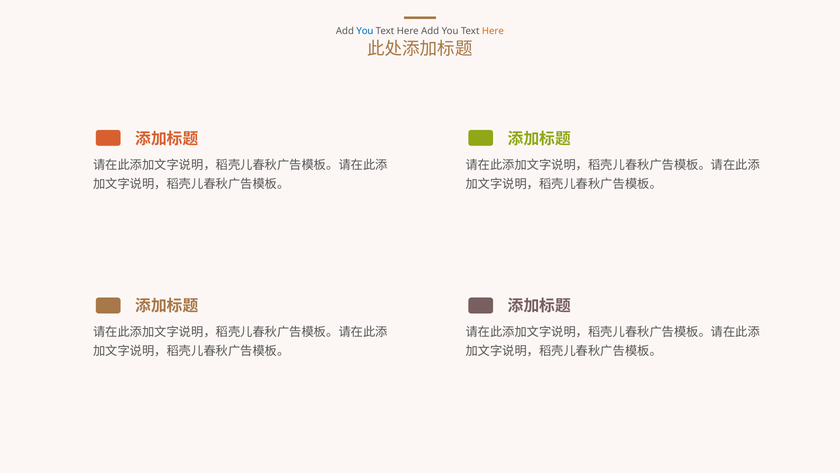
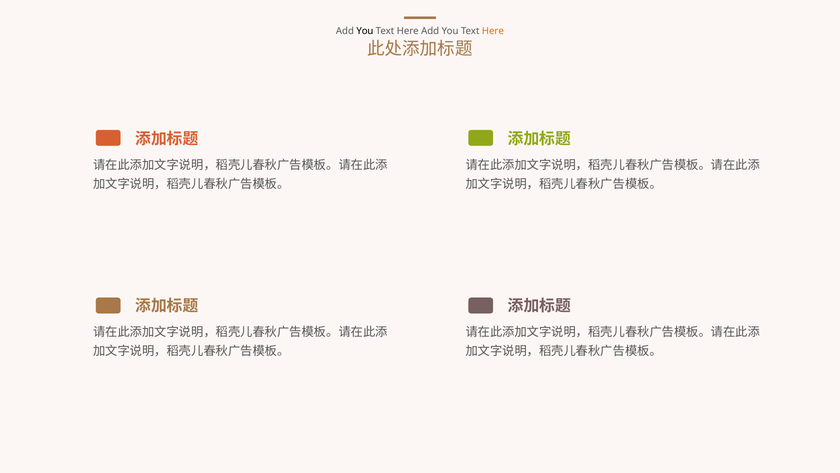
You at (365, 31) colour: blue -> black
